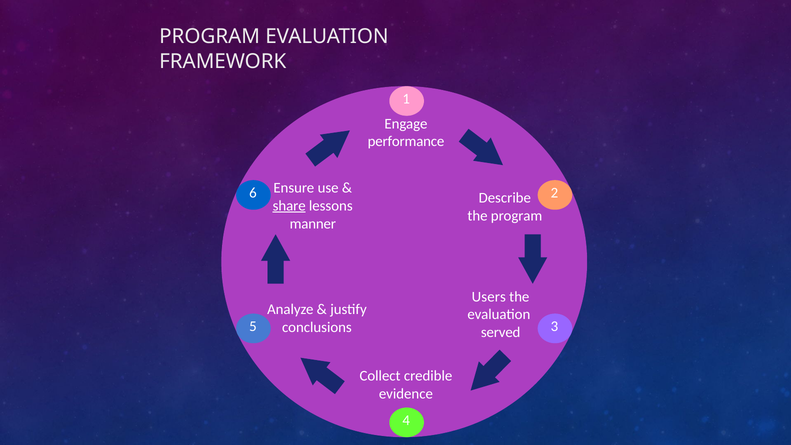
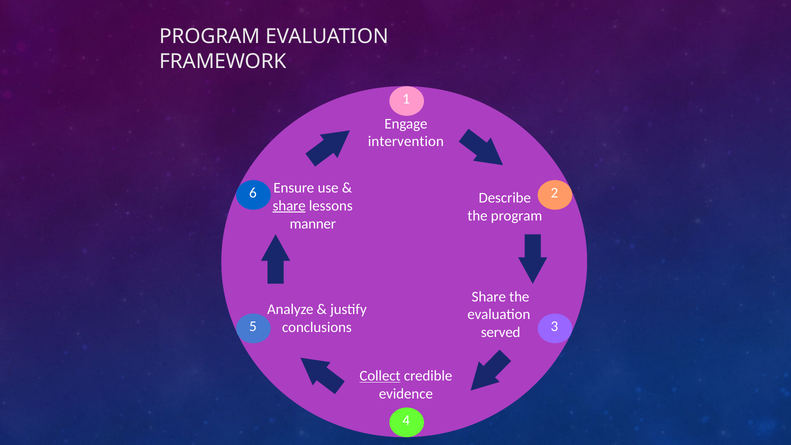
performance: performance -> intervention
Users at (489, 297): Users -> Share
Collect underline: none -> present
